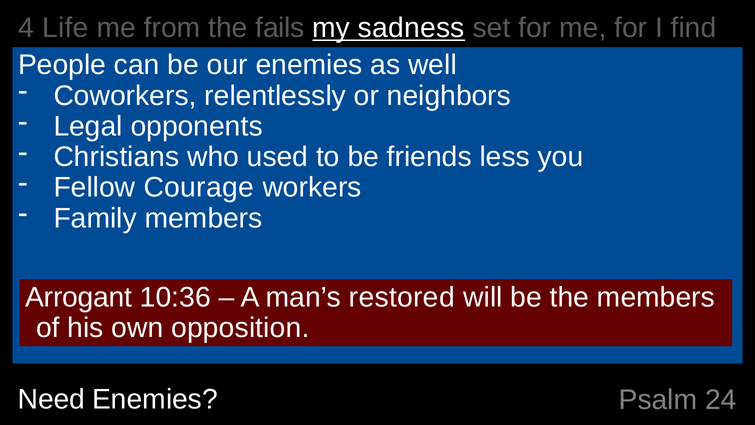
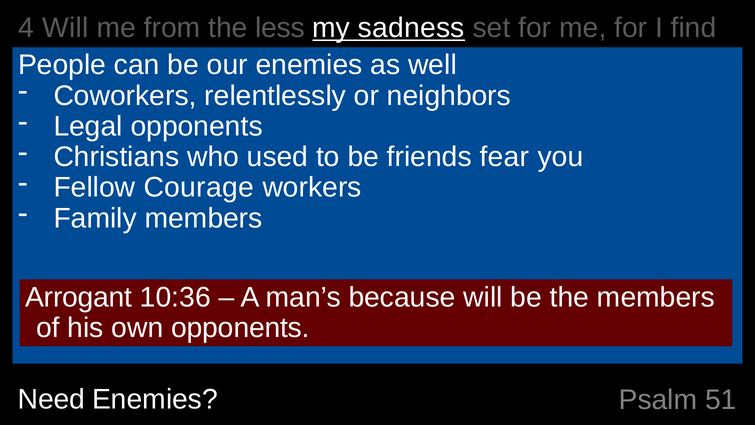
4 Life: Life -> Will
fails: fails -> less
less: less -> fear
restored: restored -> because
own opposition: opposition -> opponents
24: 24 -> 51
